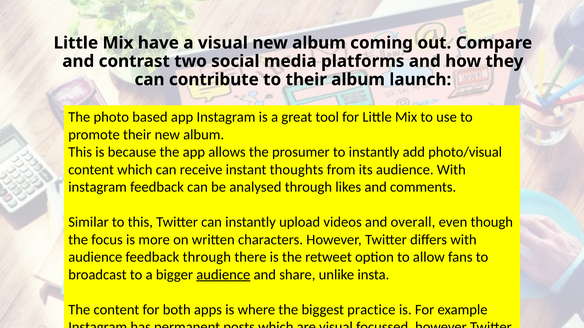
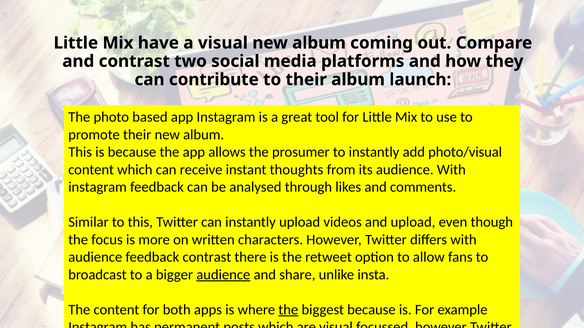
and overall: overall -> upload
feedback through: through -> contrast
the at (288, 310) underline: none -> present
biggest practice: practice -> because
